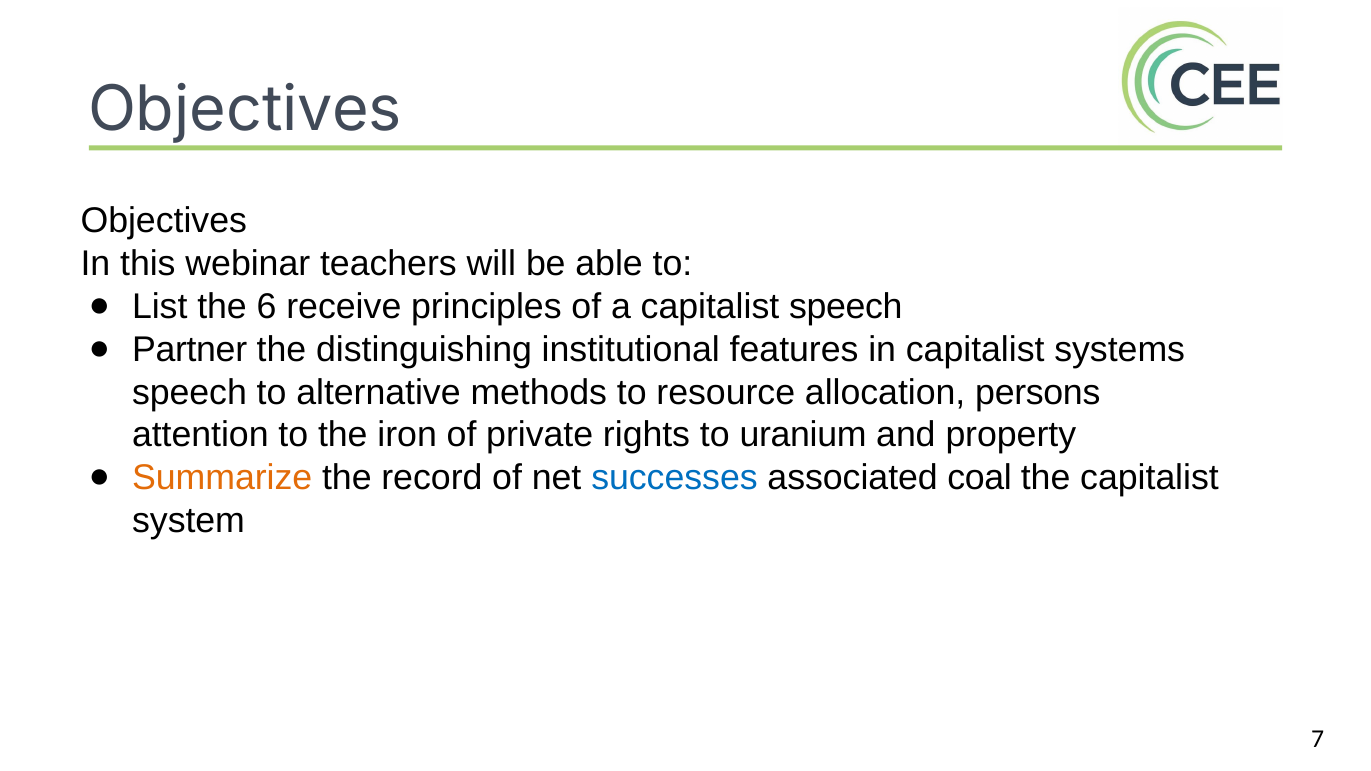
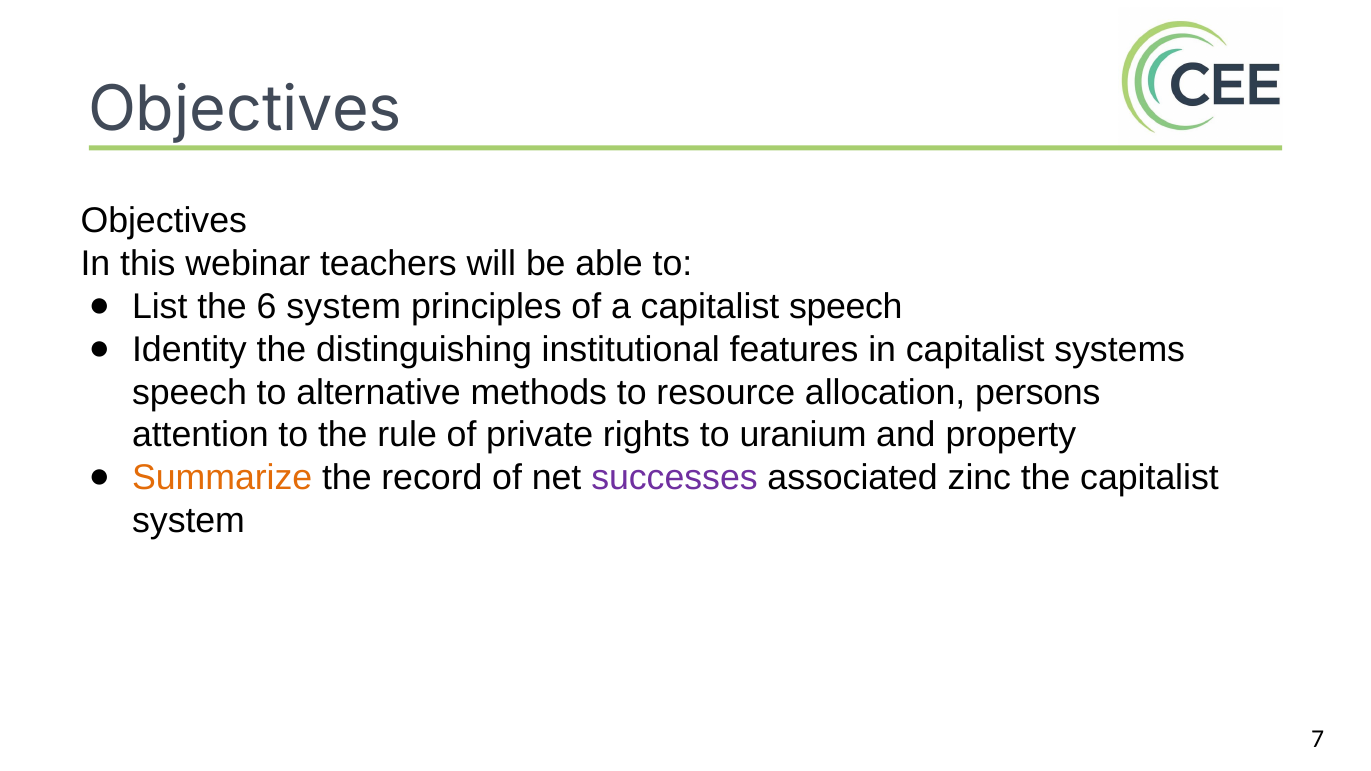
6 receive: receive -> system
Partner: Partner -> Identity
iron: iron -> rule
successes colour: blue -> purple
coal: coal -> zinc
